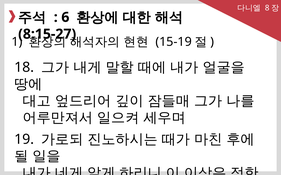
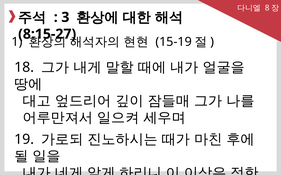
6: 6 -> 3
